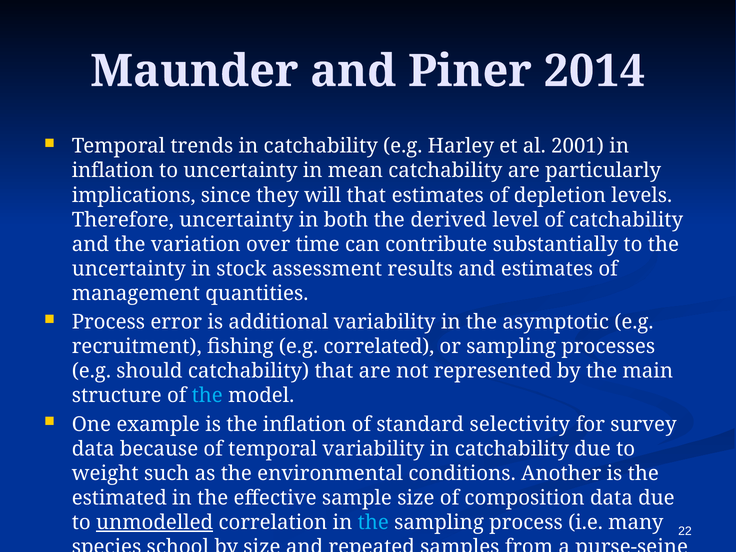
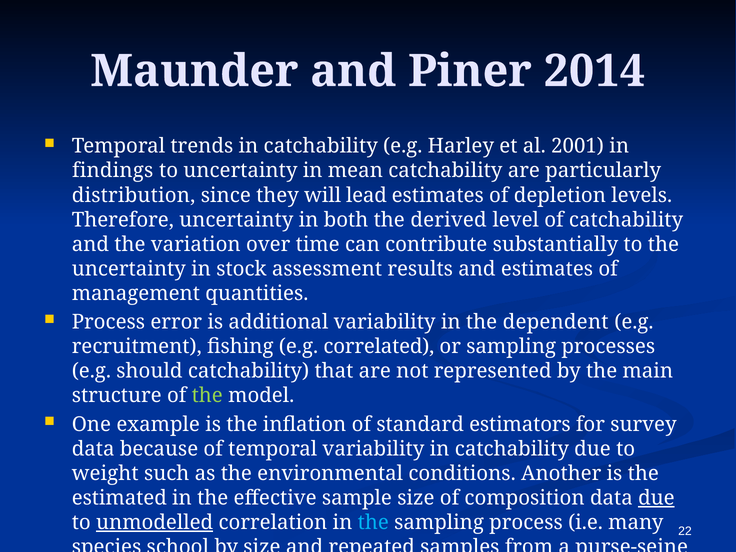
inflation at (113, 171): inflation -> findings
implications: implications -> distribution
will that: that -> lead
asymptotic: asymptotic -> dependent
the at (207, 396) colour: light blue -> light green
selectivity: selectivity -> estimators
due at (656, 498) underline: none -> present
